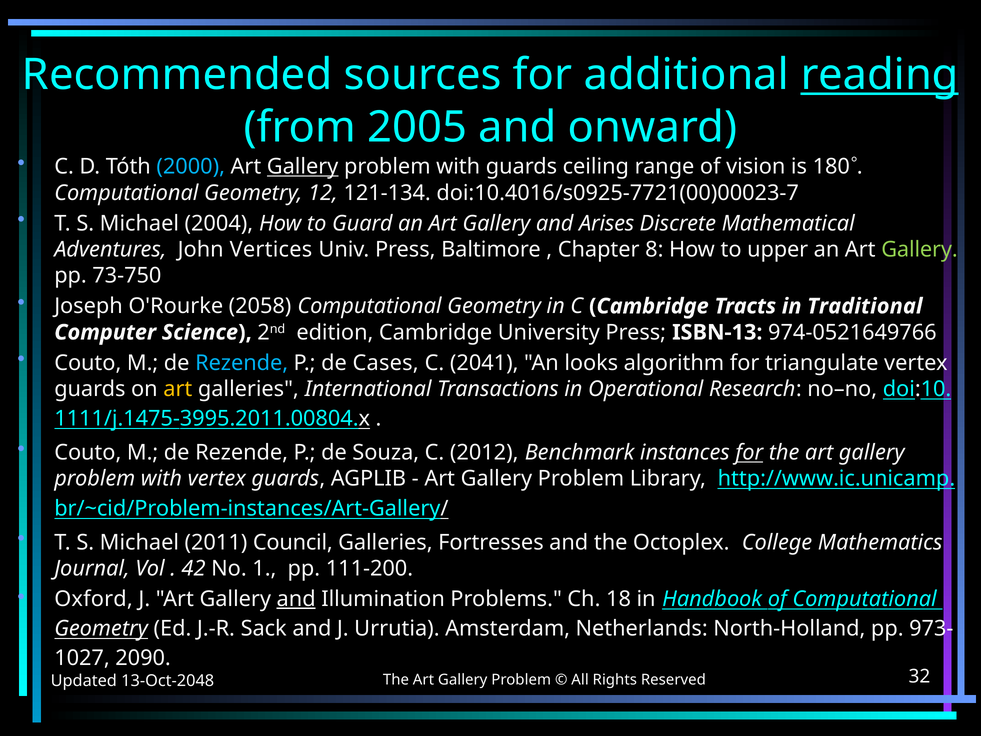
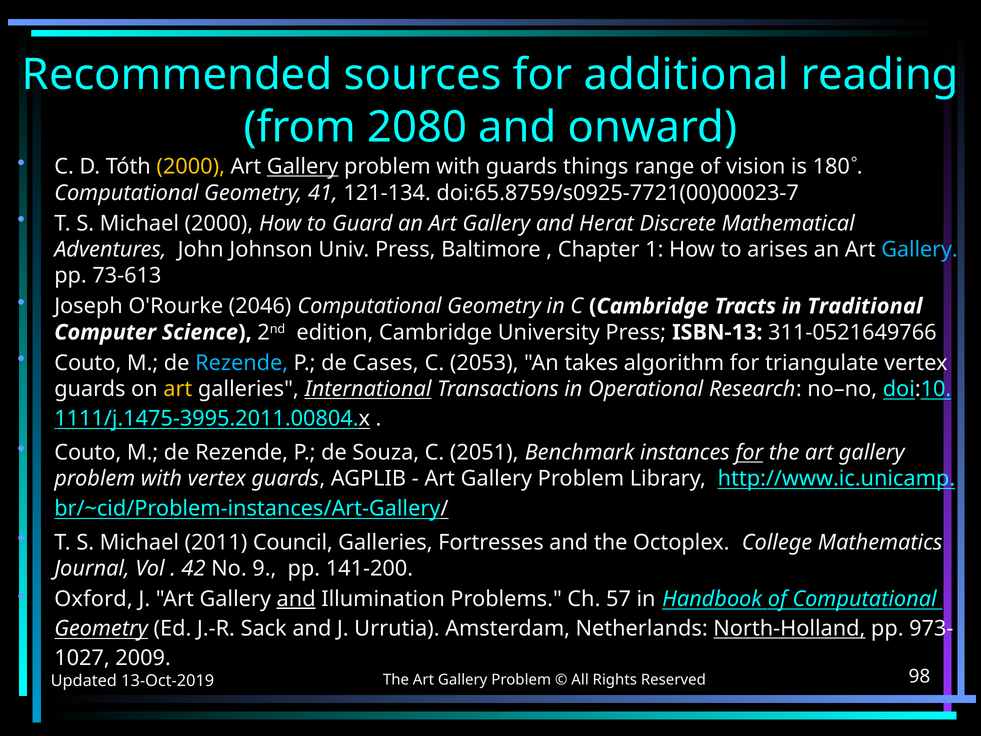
reading underline: present -> none
2005: 2005 -> 2080
2000 at (191, 167) colour: light blue -> yellow
ceiling: ceiling -> things
12: 12 -> 41
doi:10.4016/s0925-7721(00)00023-7: doi:10.4016/s0925-7721(00)00023-7 -> doi:65.8759/s0925-7721(00)00023-7
Michael 2004: 2004 -> 2000
Arises: Arises -> Herat
Vertices: Vertices -> Johnson
8: 8 -> 1
upper: upper -> arises
Gallery at (920, 249) colour: light green -> light blue
73-750: 73-750 -> 73-613
2058: 2058 -> 2046
974-0521649766: 974-0521649766 -> 311-0521649766
2041: 2041 -> 2053
looks: looks -> takes
International underline: none -> present
2012: 2012 -> 2051
1: 1 -> 9
111-200: 111-200 -> 141-200
18: 18 -> 57
North-Holland underline: none -> present
2090: 2090 -> 2009
13-Oct-2048: 13-Oct-2048 -> 13-Oct-2019
32: 32 -> 98
